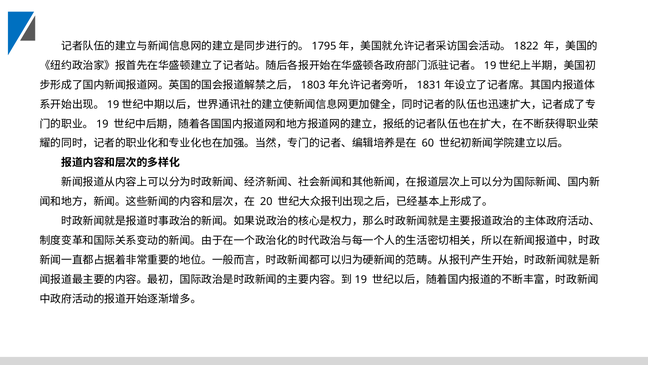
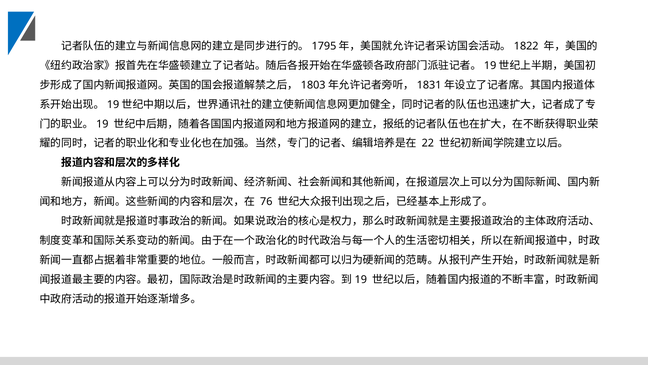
60: 60 -> 22
20: 20 -> 76
